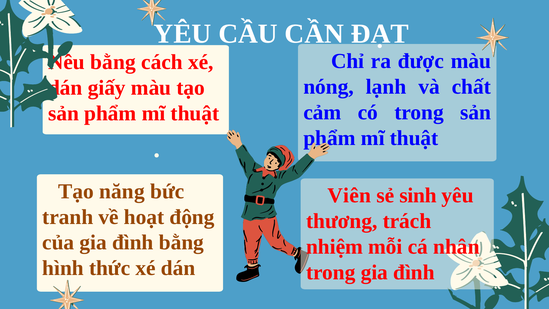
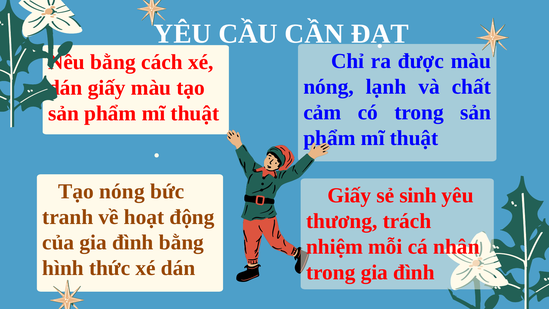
Tạo năng: năng -> nóng
Viên at (349, 195): Viên -> Giấy
